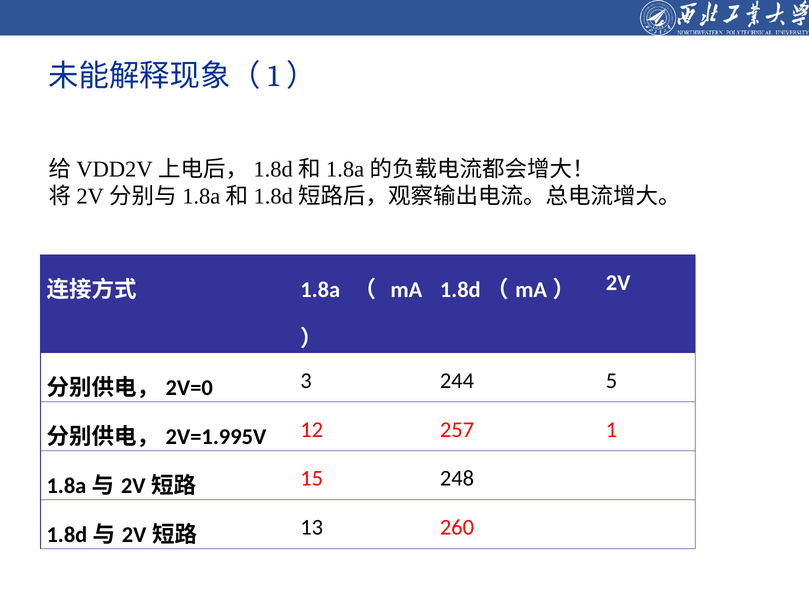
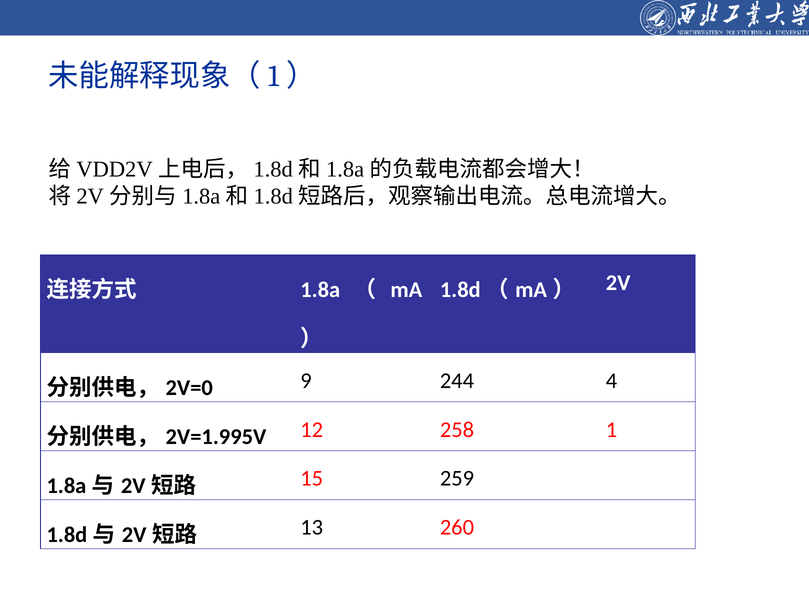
3: 3 -> 9
5: 5 -> 4
257: 257 -> 258
248: 248 -> 259
